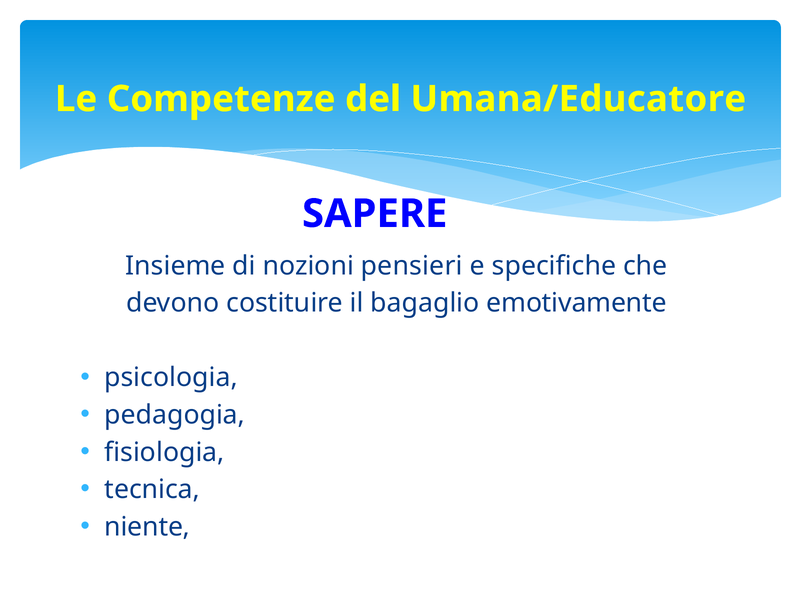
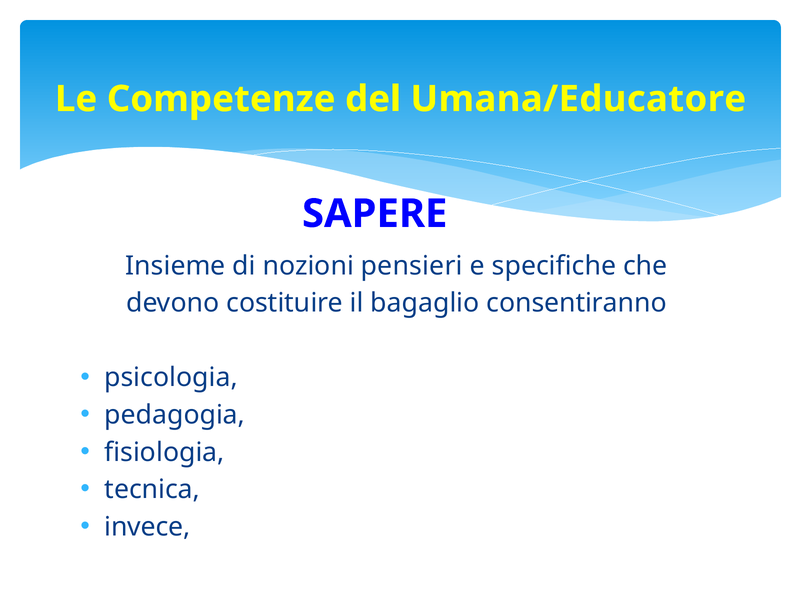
emotivamente: emotivamente -> consentiranno
niente: niente -> invece
